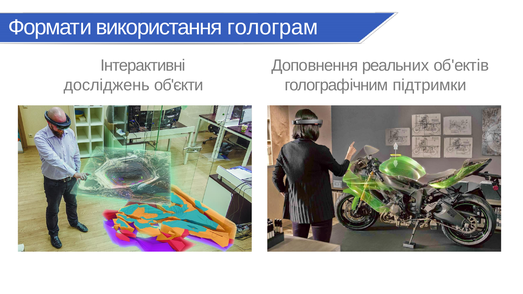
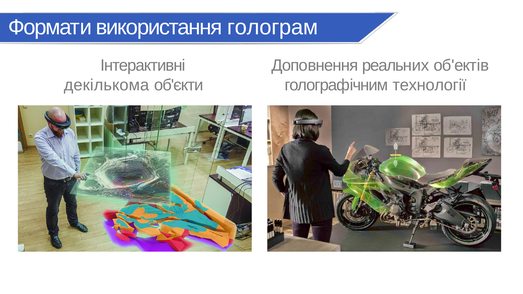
досліджень: досліджень -> декількома
підтримки: підтримки -> технології
